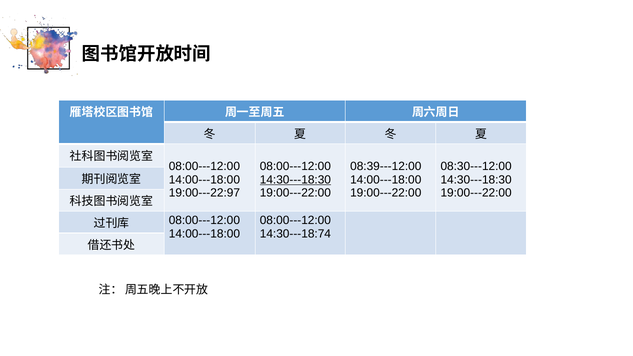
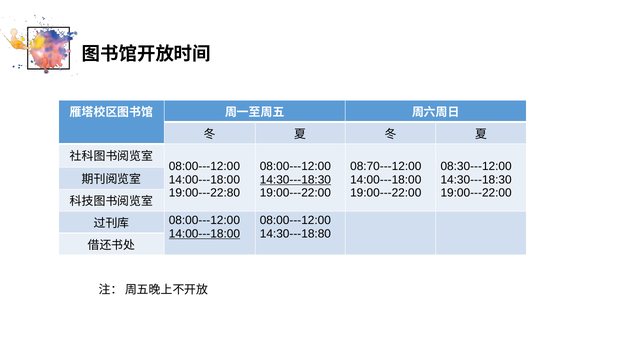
08:39---12:00: 08:39---12:00 -> 08:70---12:00
19:00---22:97: 19:00---22:97 -> 19:00---22:80
14:00---18:00 at (204, 234) underline: none -> present
14:30---18:74: 14:30---18:74 -> 14:30---18:80
